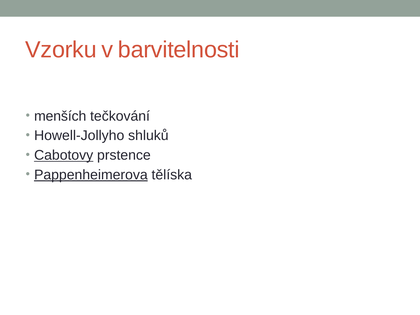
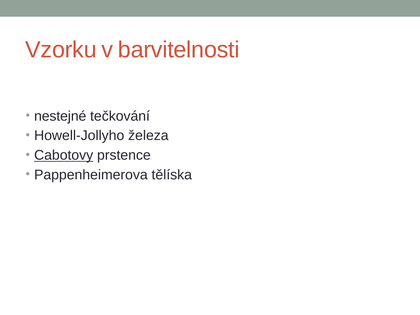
menších: menších -> nestejné
shluků: shluků -> železa
Pappenheimerova underline: present -> none
